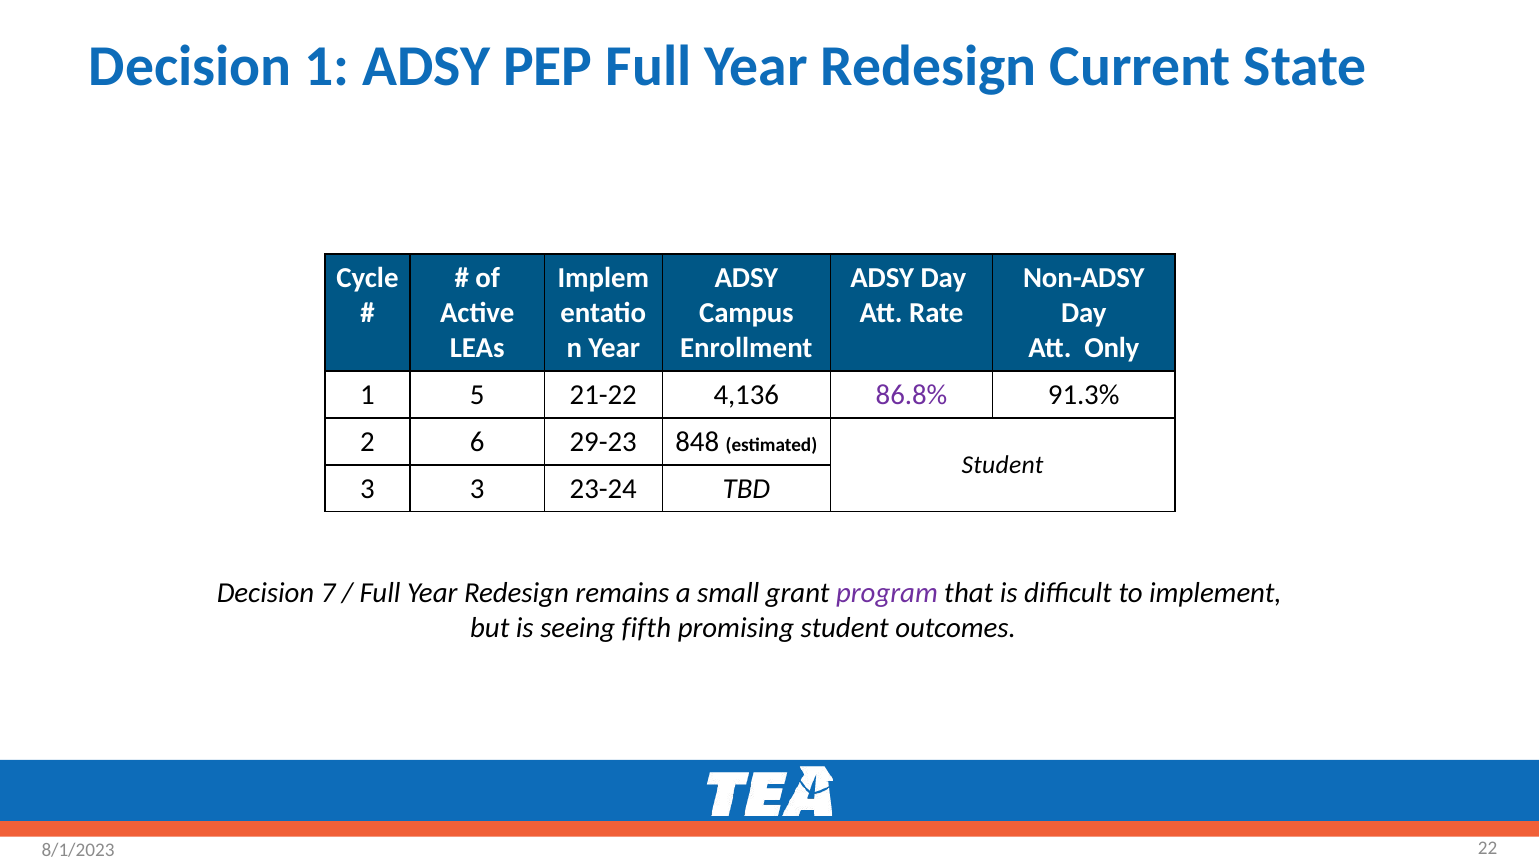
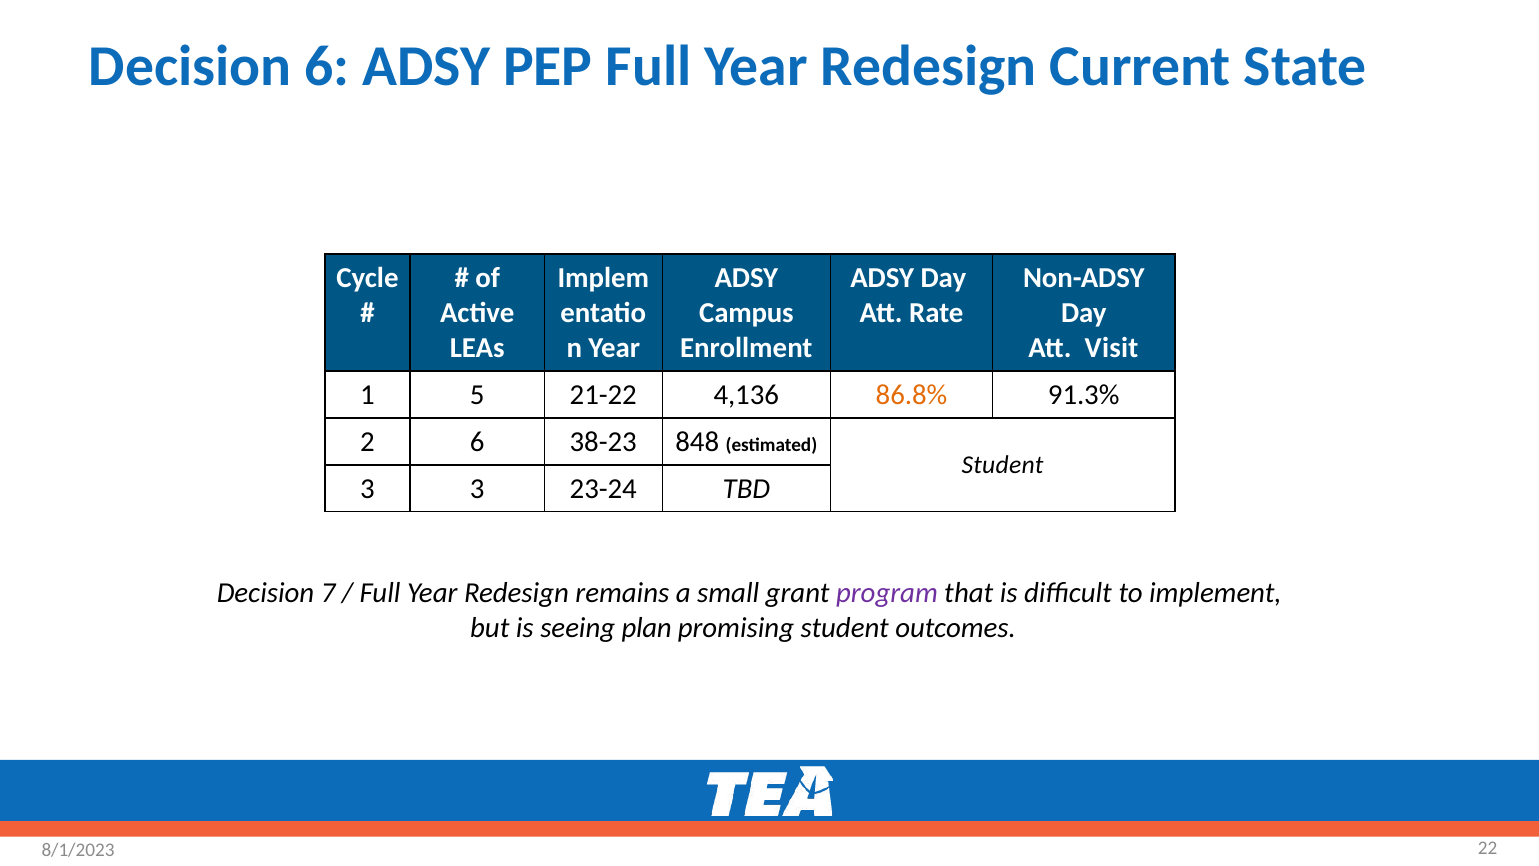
Decision 1: 1 -> 6
Only: Only -> Visit
86.8% colour: purple -> orange
29-23: 29-23 -> 38-23
fifth: fifth -> plan
